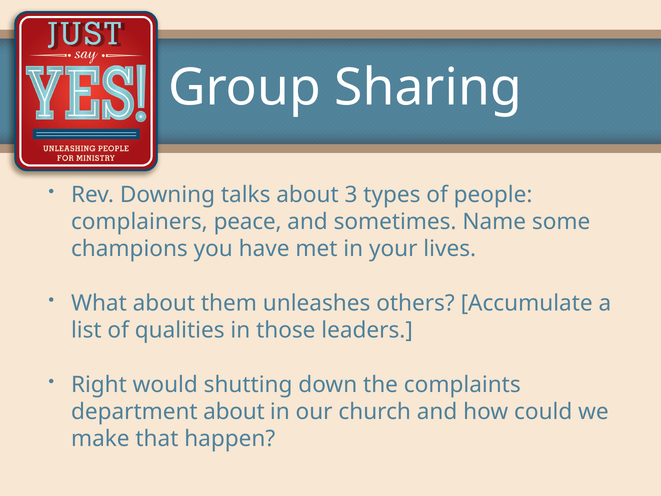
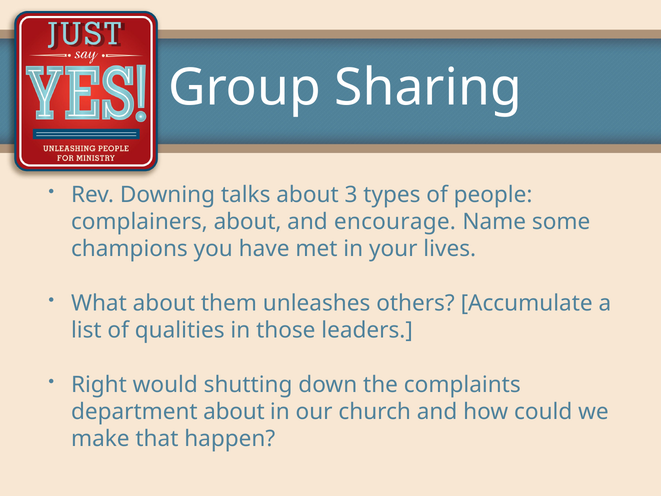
complainers peace: peace -> about
sometimes: sometimes -> encourage
